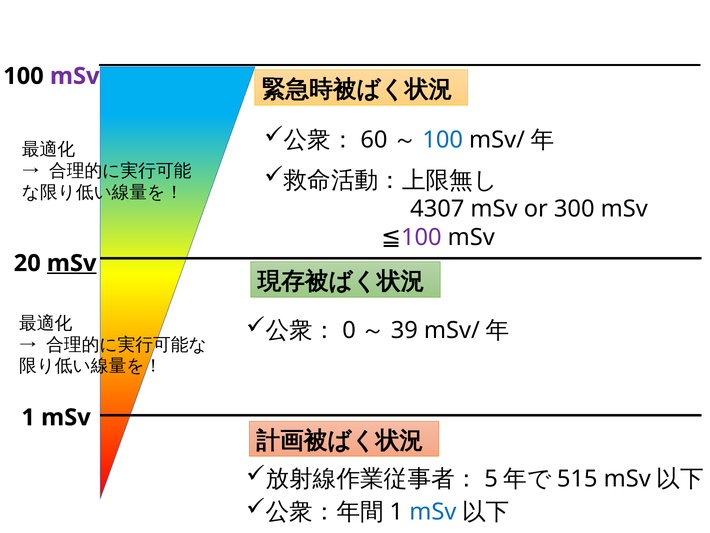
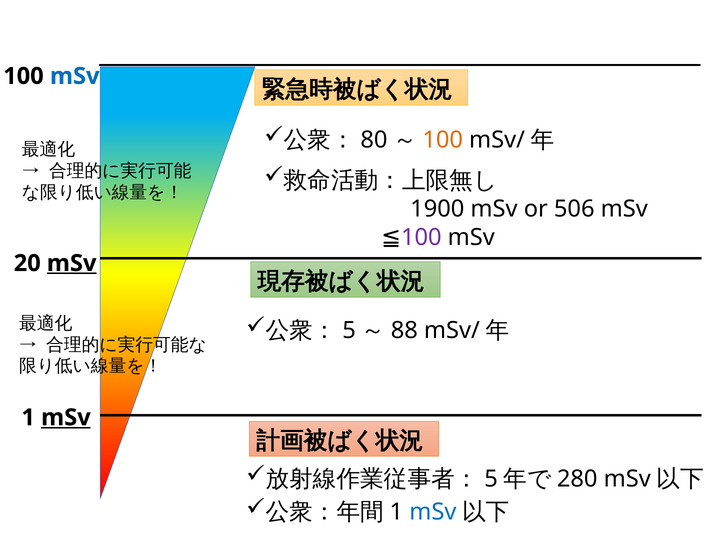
mSv at (75, 76) colour: purple -> blue
60: 60 -> 80
100 at (443, 140) colour: blue -> orange
4307: 4307 -> 1900
300: 300 -> 506
0 at (349, 330): 0 -> 5
39: 39 -> 88
mSv at (66, 417) underline: none -> present
515: 515 -> 280
